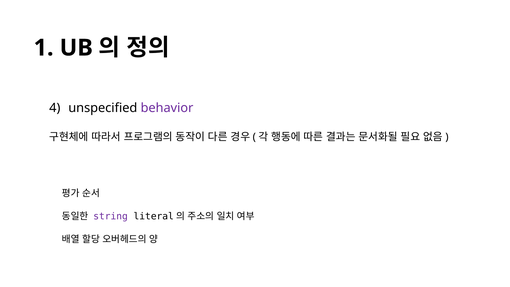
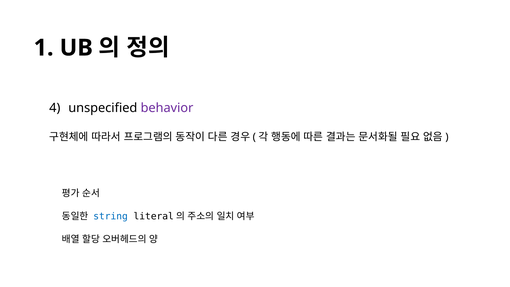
string colour: purple -> blue
